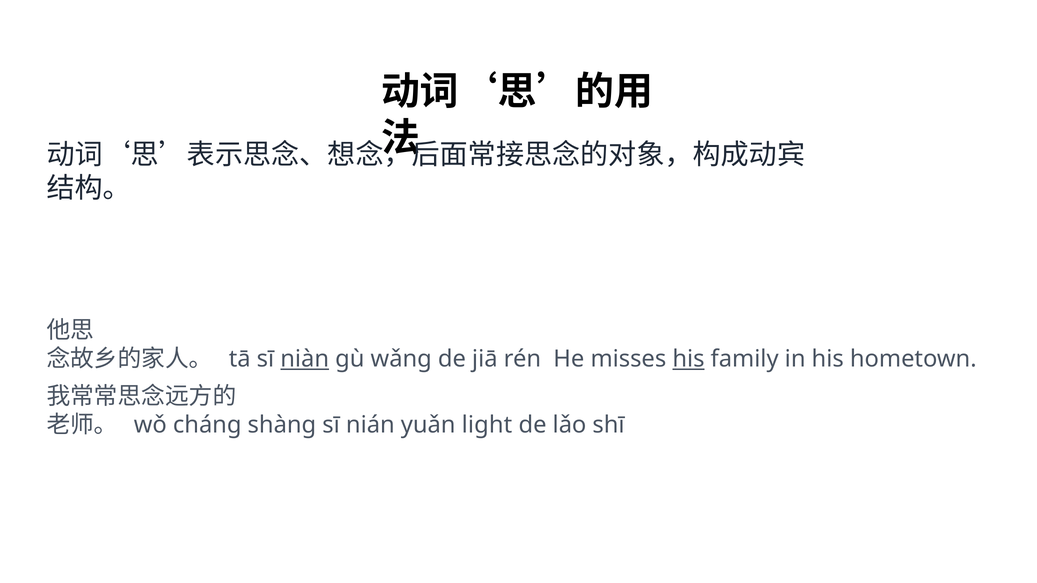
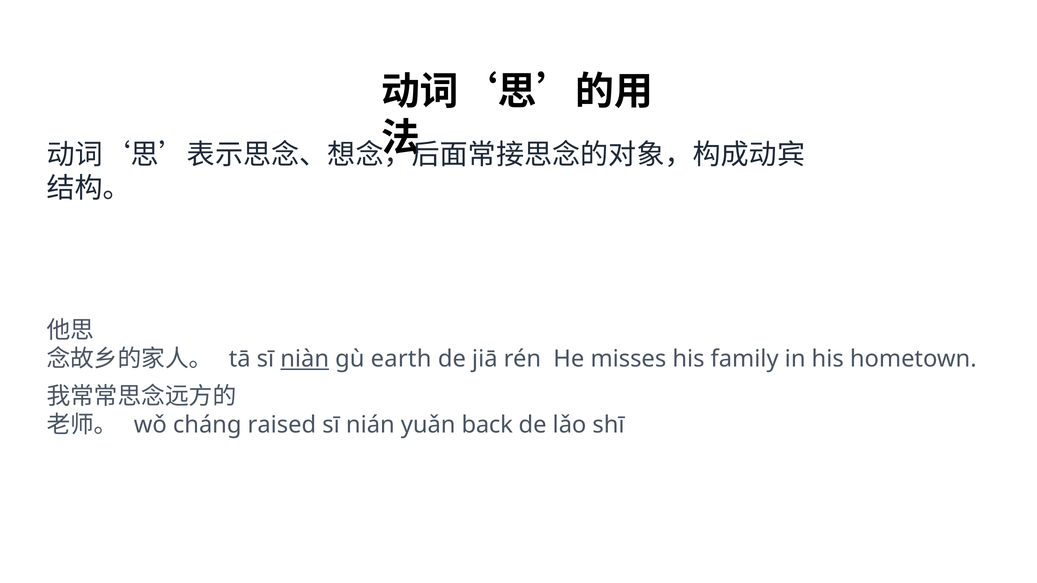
wǎng: wǎng -> earth
his at (688, 359) underline: present -> none
shàng: shàng -> raised
light: light -> back
